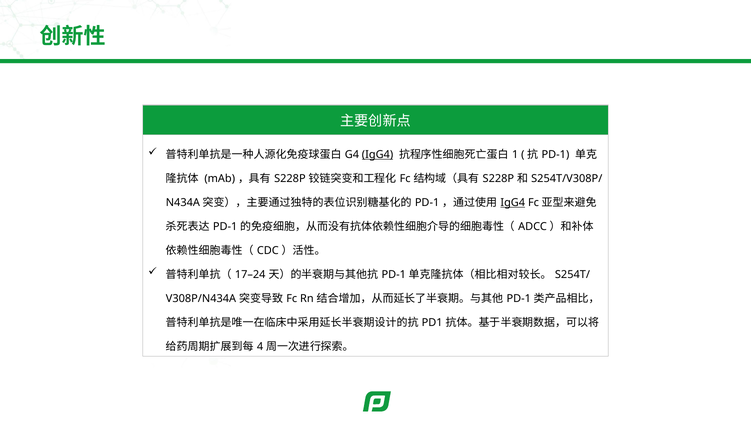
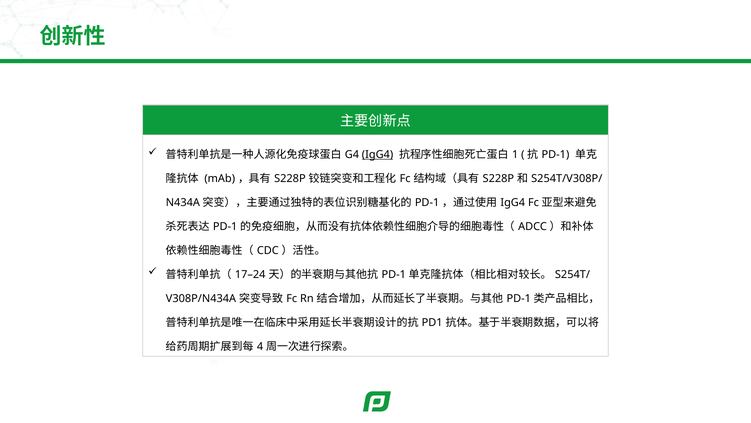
IgG4 at (513, 202) underline: present -> none
